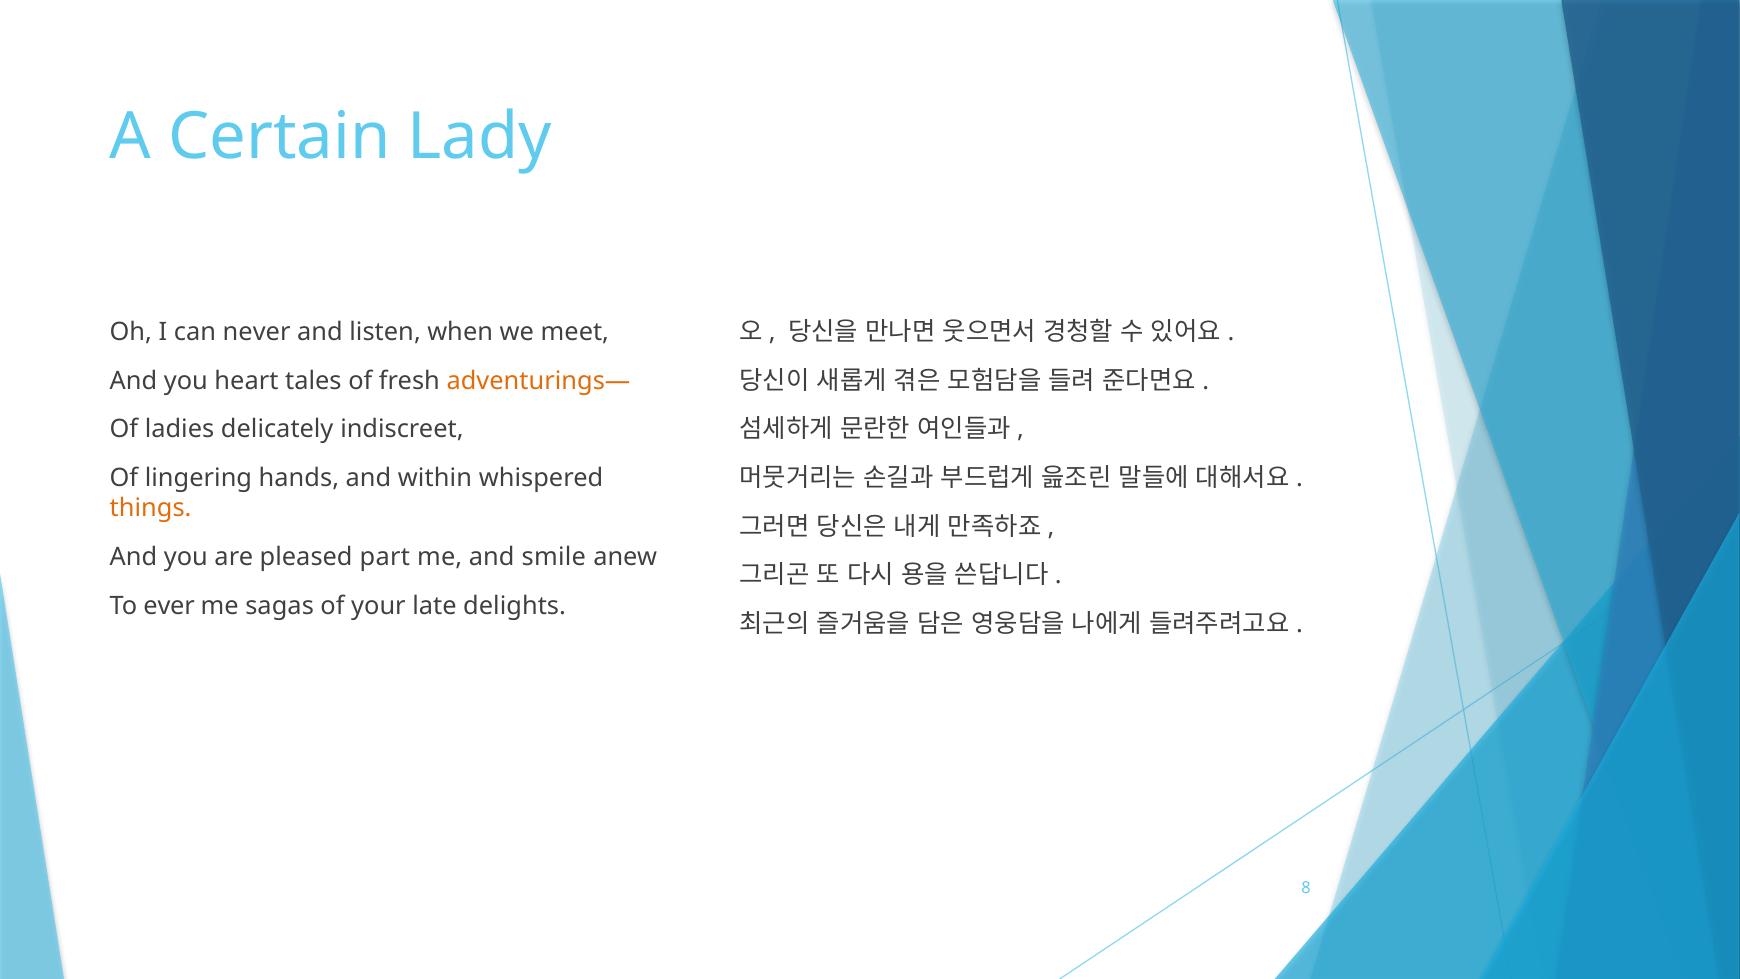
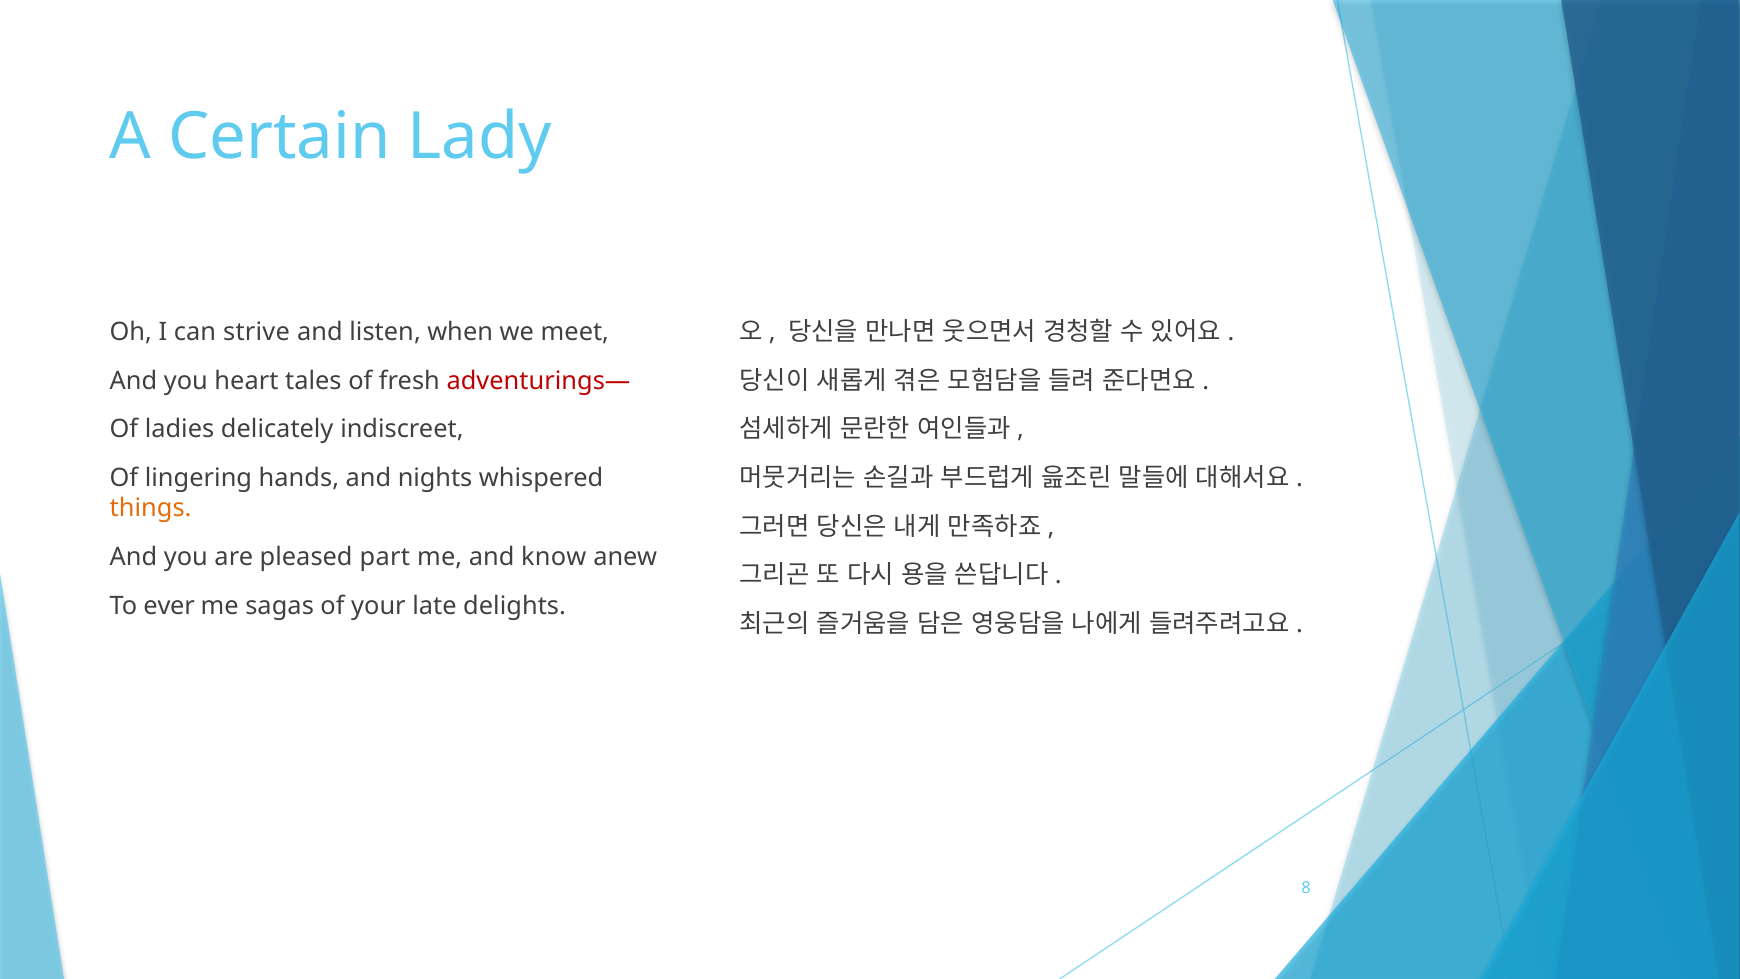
never: never -> strive
adventurings— colour: orange -> red
within: within -> nights
smile: smile -> know
